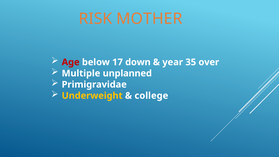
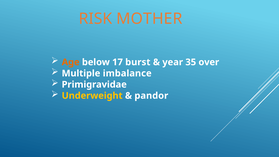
Age colour: red -> orange
down: down -> burst
unplanned: unplanned -> imbalance
college: college -> pandor
